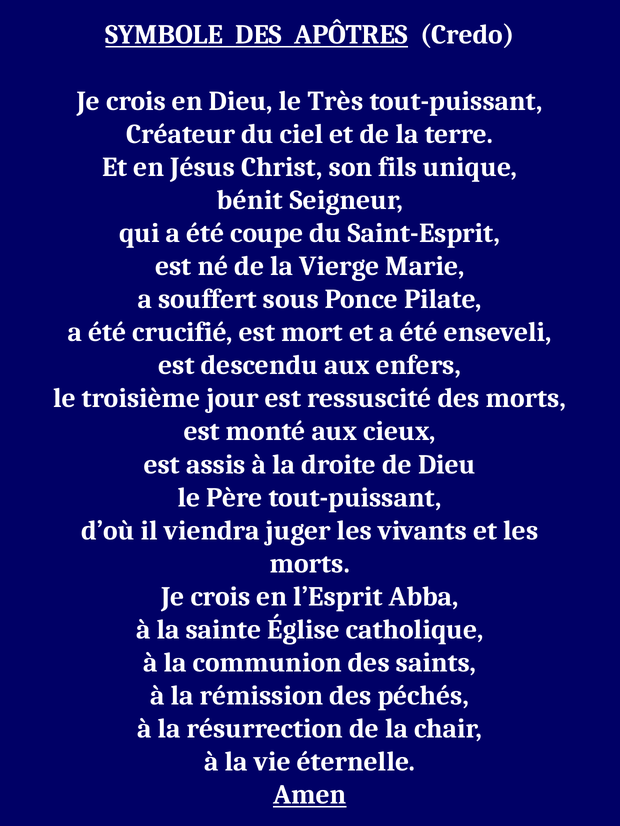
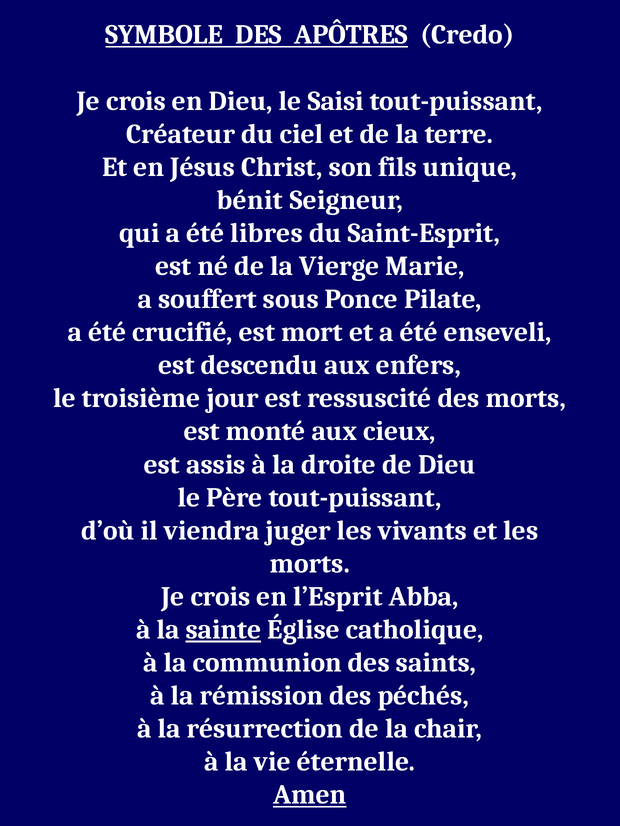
Très: Très -> Saisi
coupe: coupe -> libres
sainte underline: none -> present
